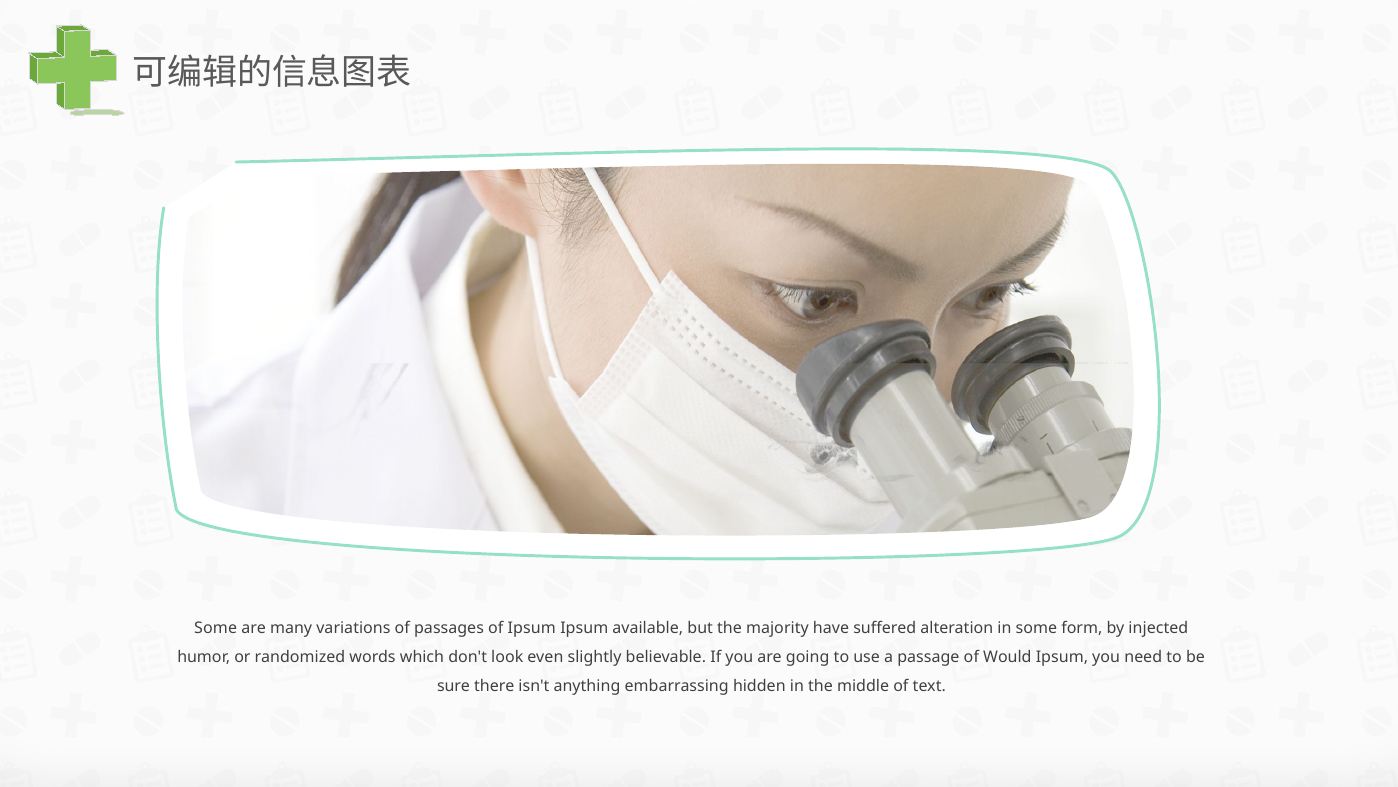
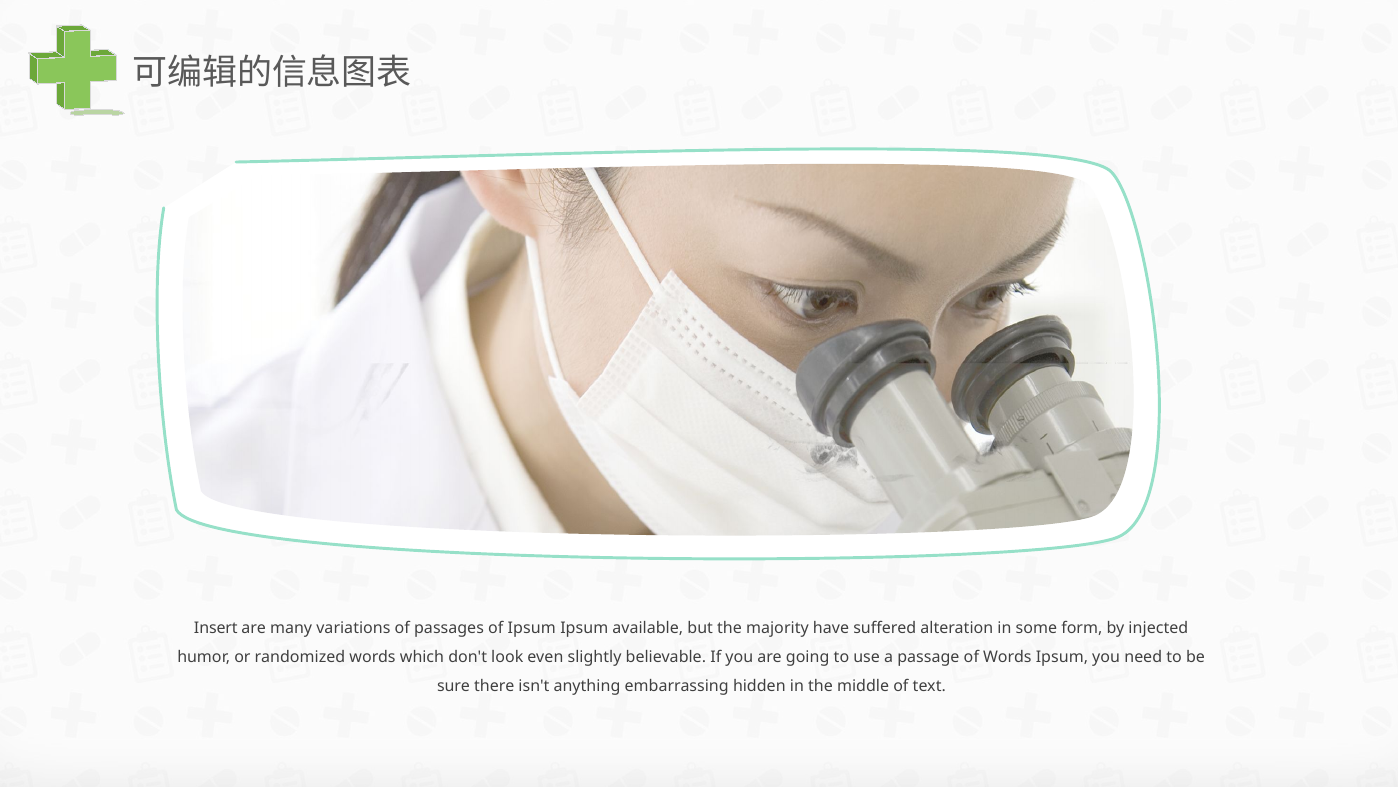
Some at (216, 628): Some -> Insert
of Would: Would -> Words
